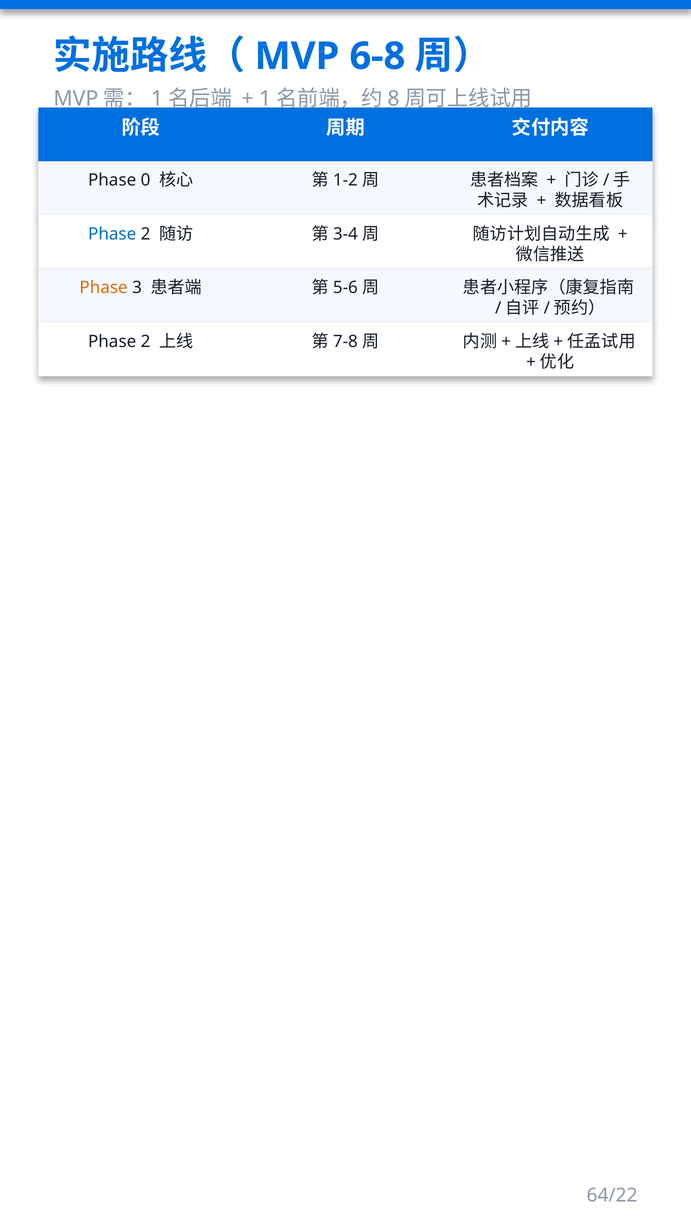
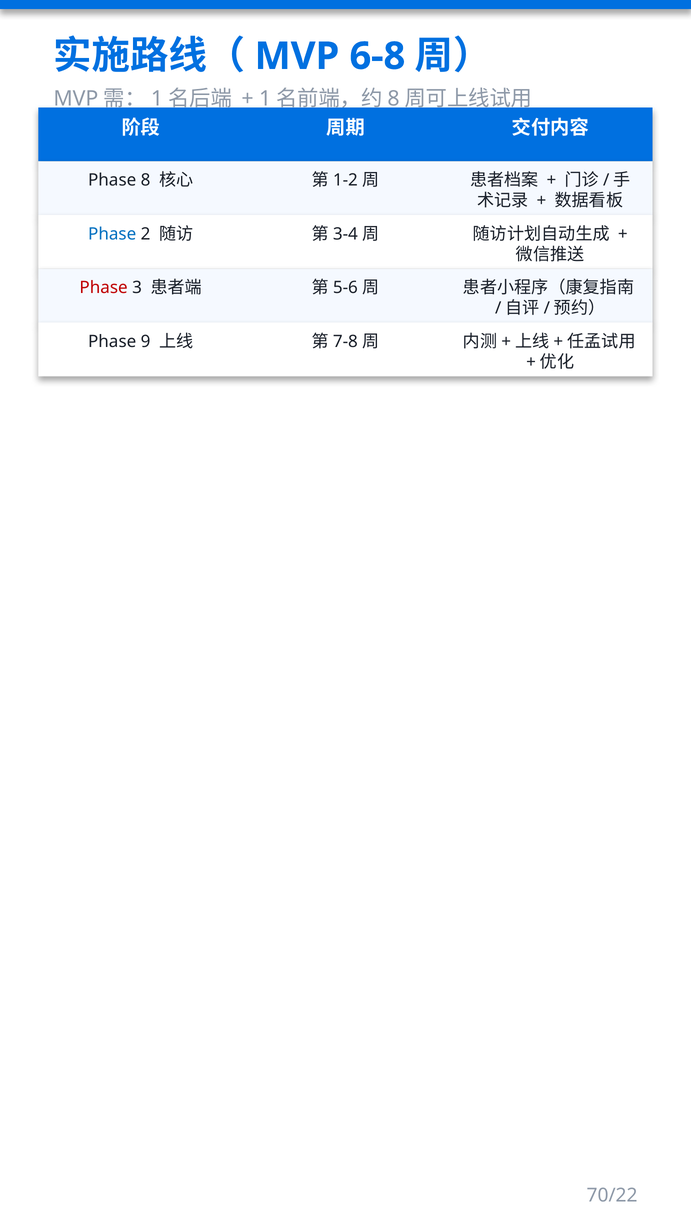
0: 0 -> 8
Phase at (104, 288) colour: orange -> red
2 at (146, 341): 2 -> 9
64/22: 64/22 -> 70/22
